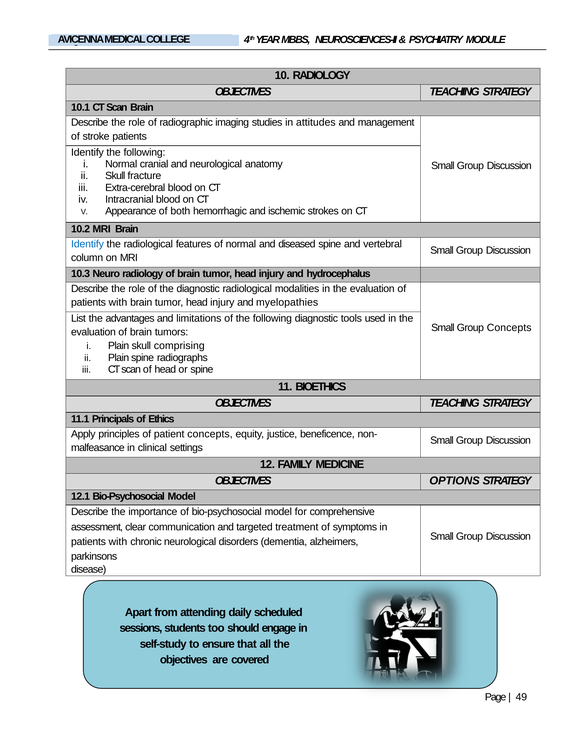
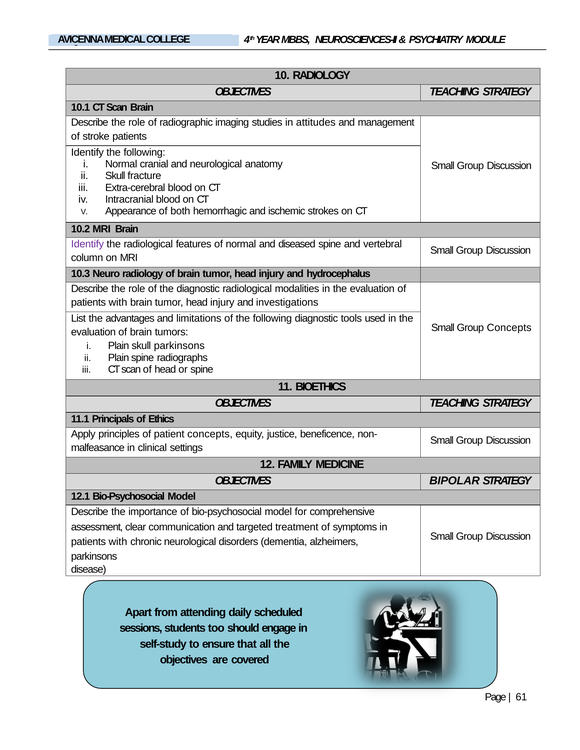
Identify at (87, 244) colour: blue -> purple
myelopathies: myelopathies -> investigations
skull comprising: comprising -> parkinsons
OPTIONS: OPTIONS -> BIPOLAR
49: 49 -> 61
